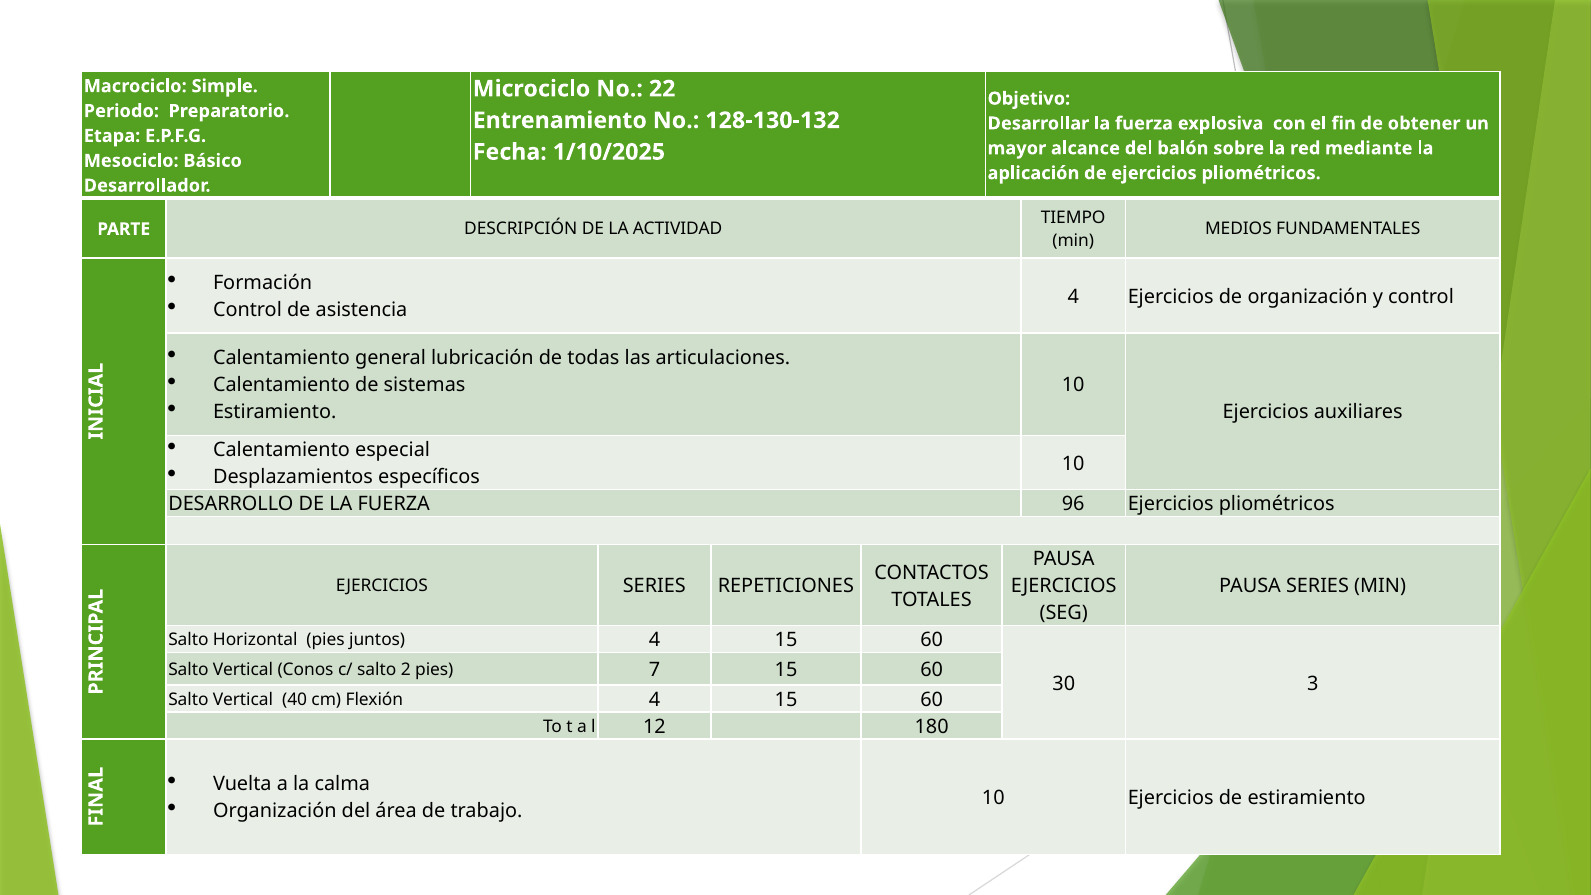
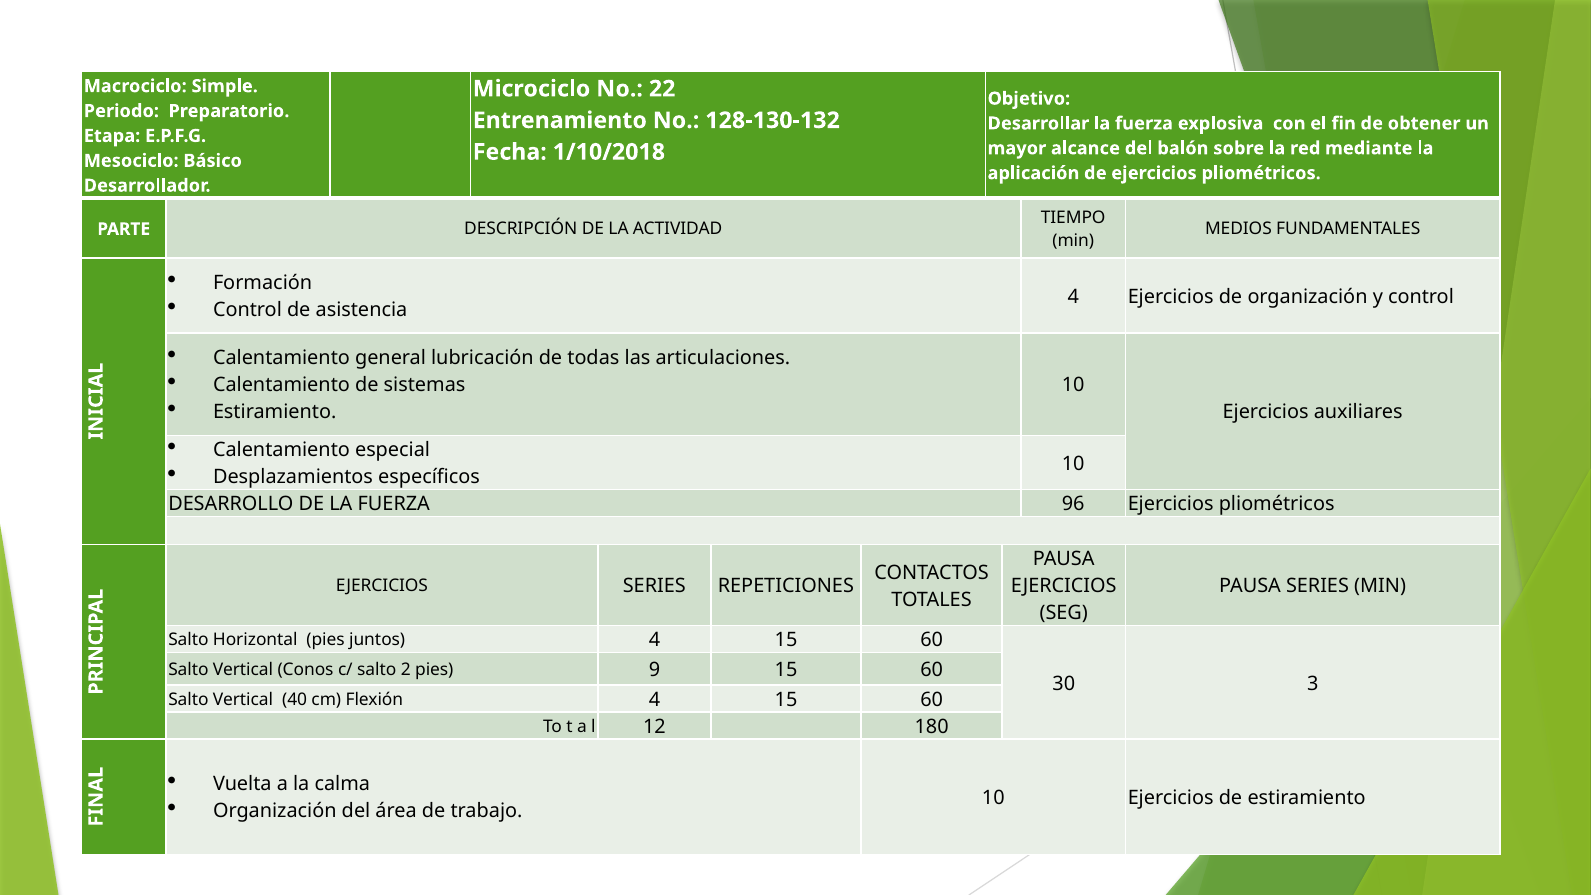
1/10/2025: 1/10/2025 -> 1/10/2018
7: 7 -> 9
